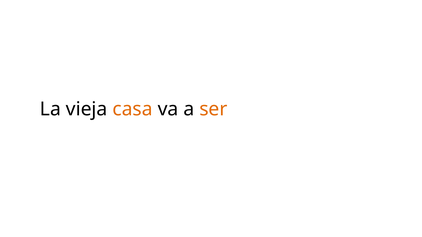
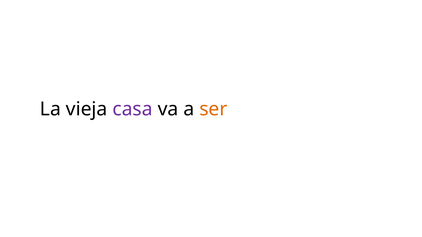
casa colour: orange -> purple
